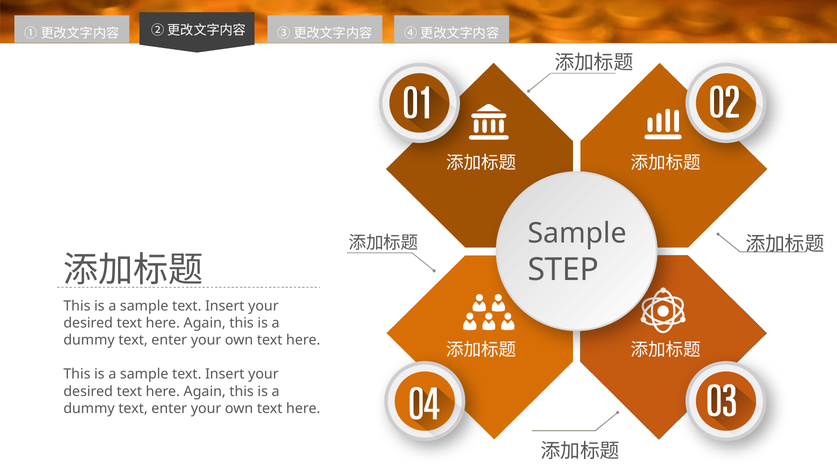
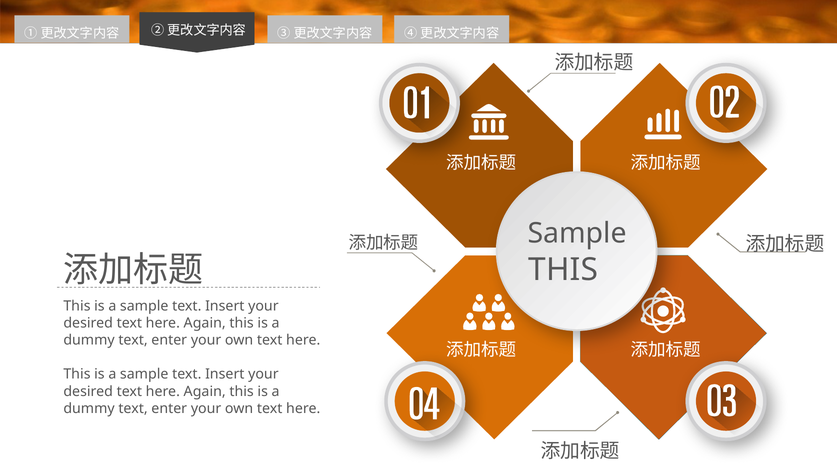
STEP at (563, 270): STEP -> THIS
